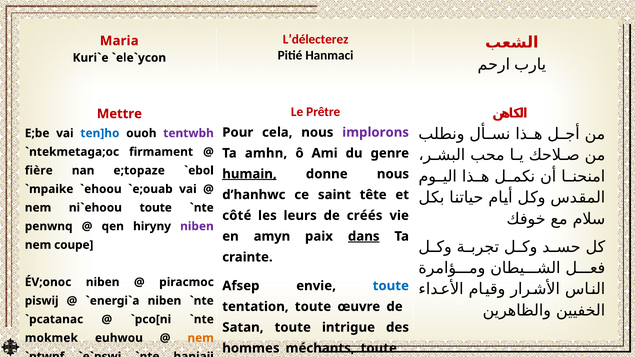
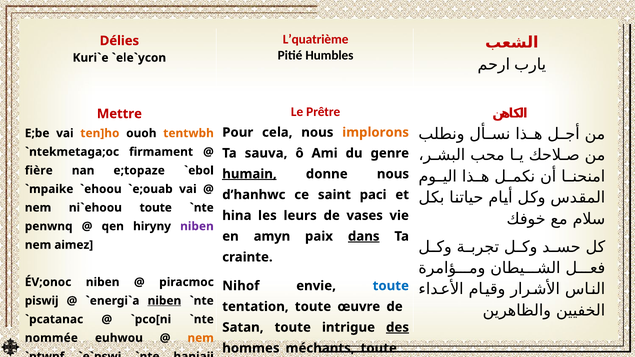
L’délecterez: L’délecterez -> L’quatrième
Maria: Maria -> Délies
Hanmaci: Hanmaci -> Humbles
implorons colour: purple -> orange
ten]ho colour: blue -> orange
tentwbh colour: purple -> orange
amhn: amhn -> sauva
tête: tête -> paci
côté: côté -> hina
créés: créés -> vases
coupe: coupe -> aimez
Afsep: Afsep -> Nihof
niben at (164, 301) underline: none -> present
des at (397, 328) underline: none -> present
mokmek: mokmek -> nommée
